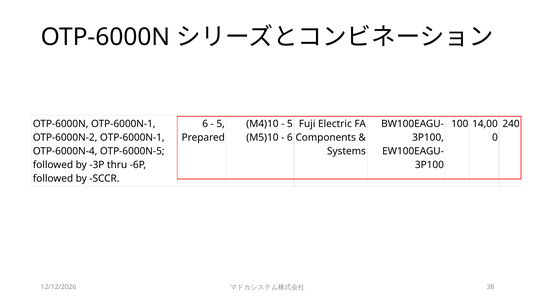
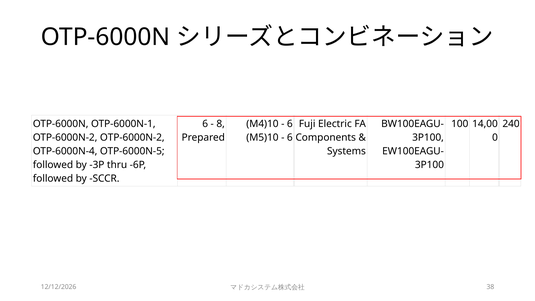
5 at (221, 124): 5 -> 8
5 at (290, 124): 5 -> 6
OTP-6000N-2 OTP-6000N-1: OTP-6000N-1 -> OTP-6000N-2
